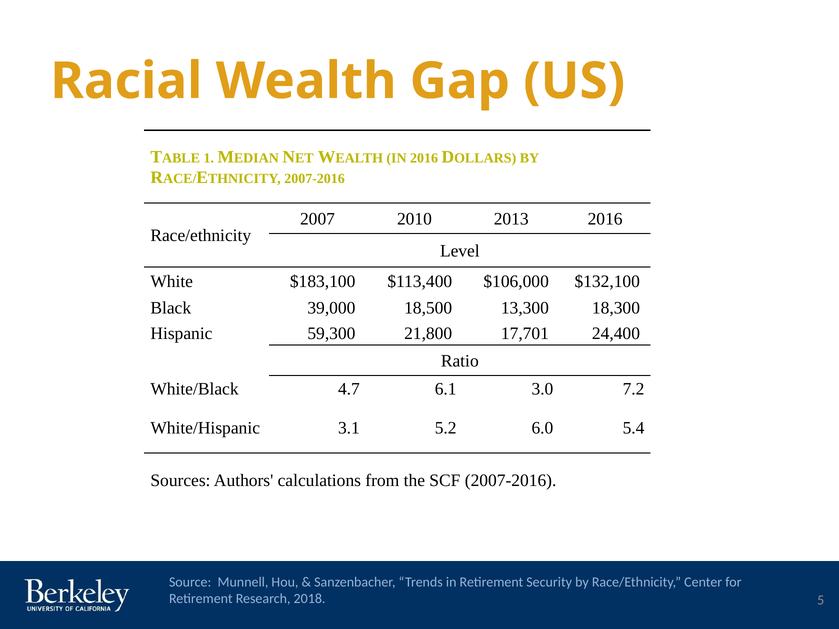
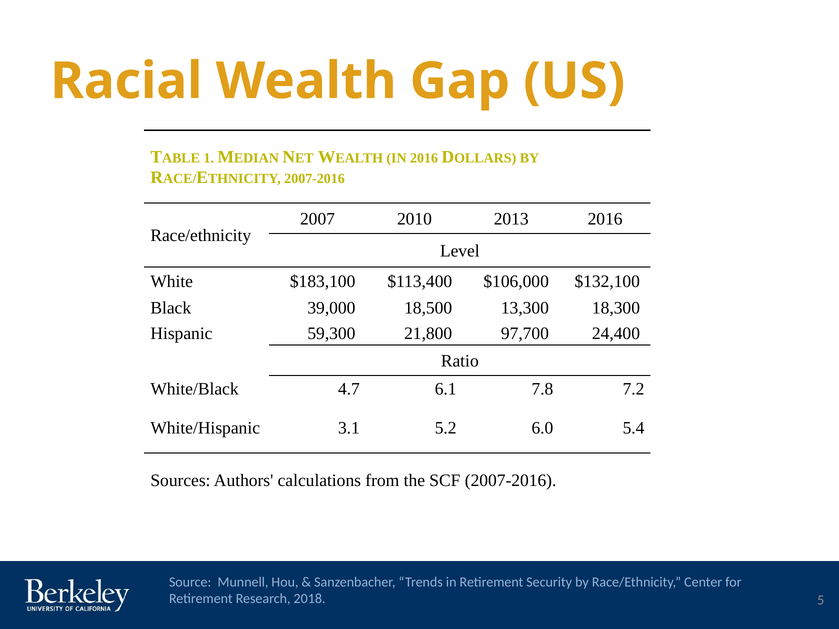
17,701: 17,701 -> 97,700
3.0: 3.0 -> 7.8
